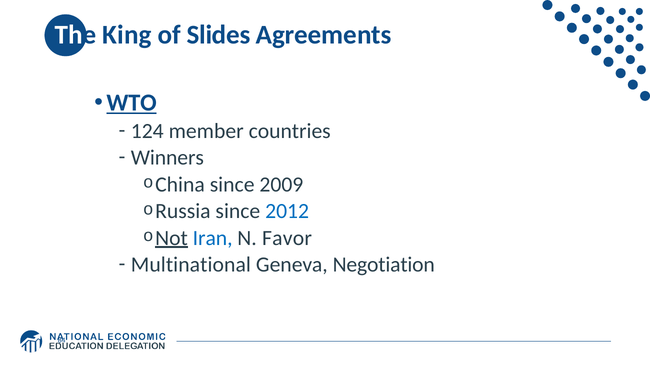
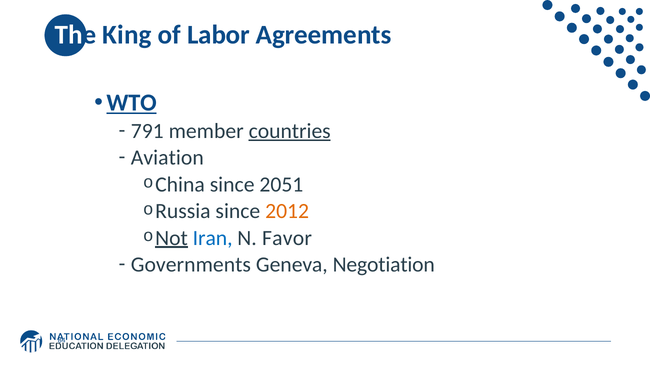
Slides: Slides -> Labor
124: 124 -> 791
countries underline: none -> present
Winners: Winners -> Aviation
2009: 2009 -> 2051
2012 colour: blue -> orange
Multinational: Multinational -> Governments
